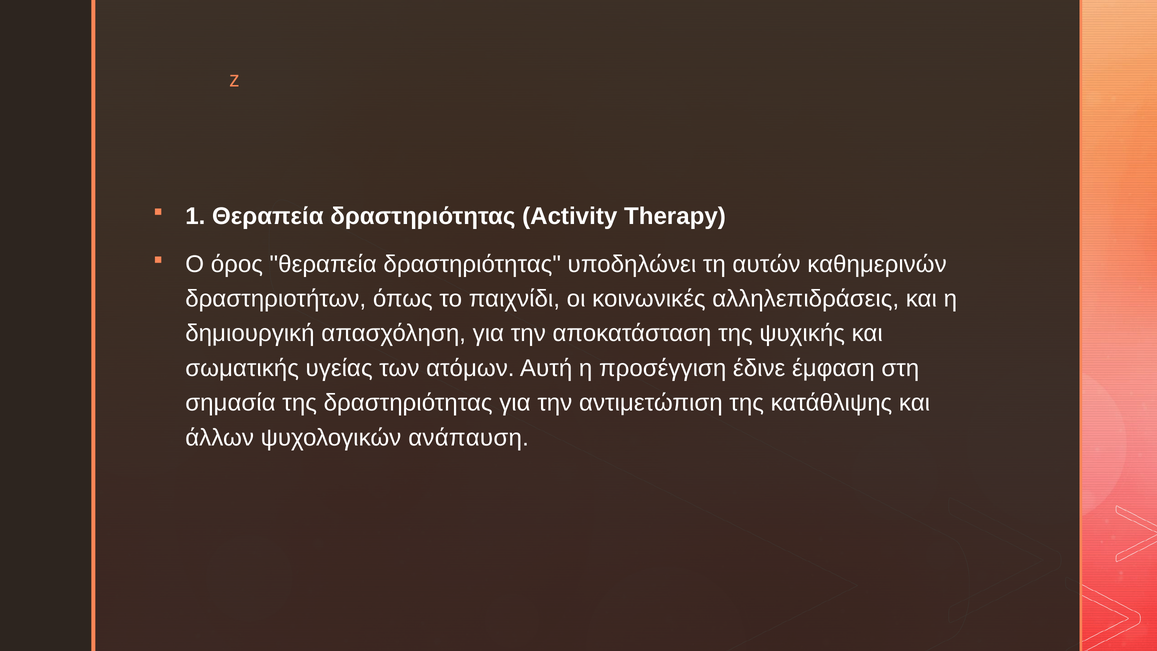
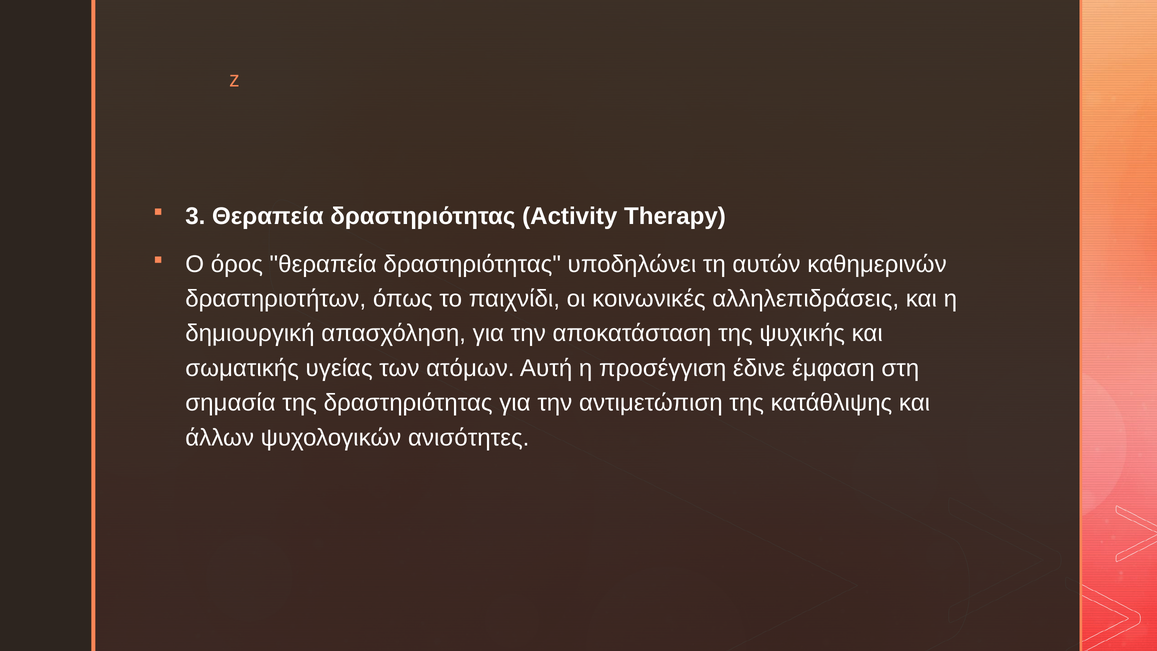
1: 1 -> 3
ανάπαυση: ανάπαυση -> ανισότητες
